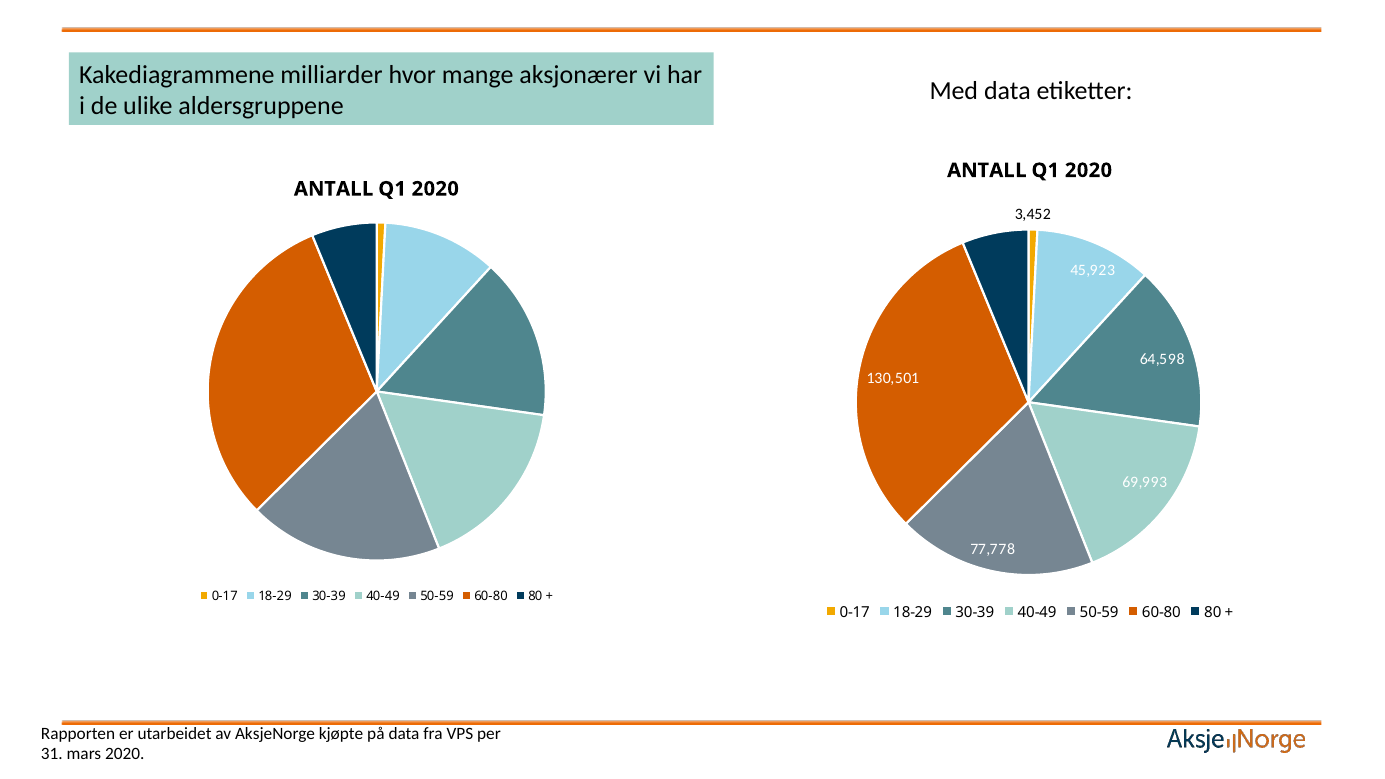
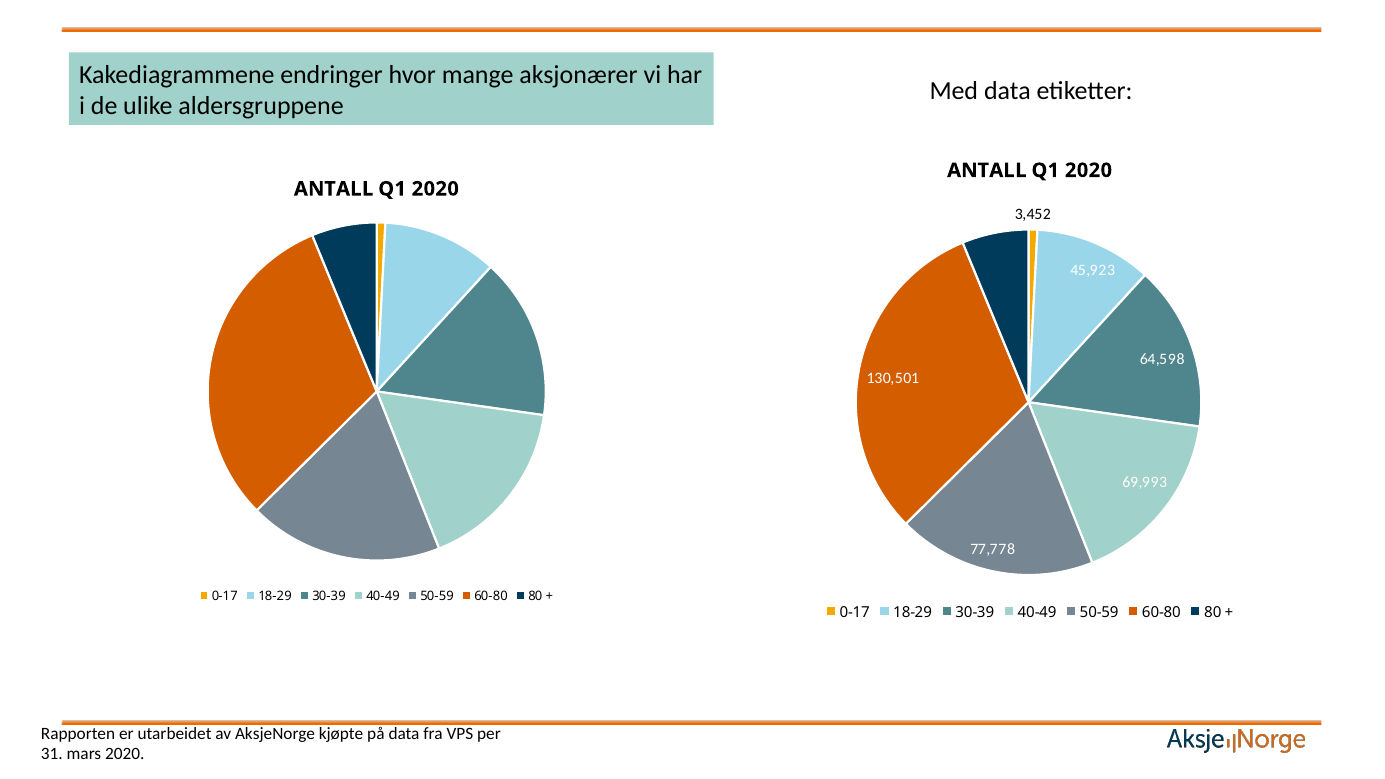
milliarder: milliarder -> endringer
